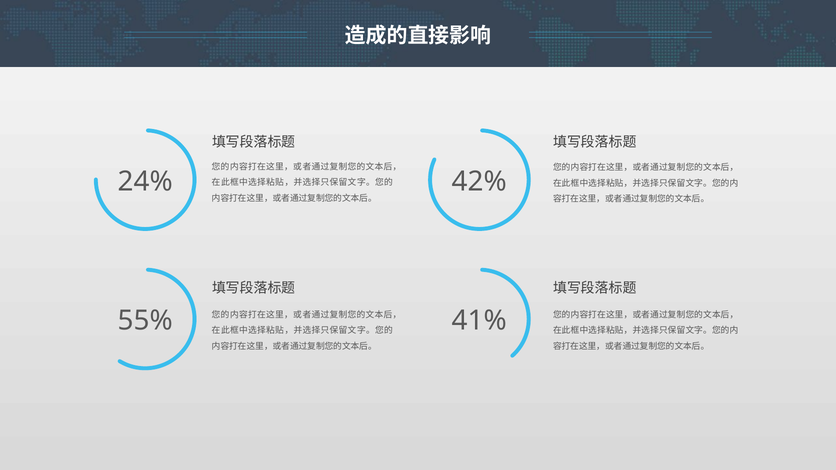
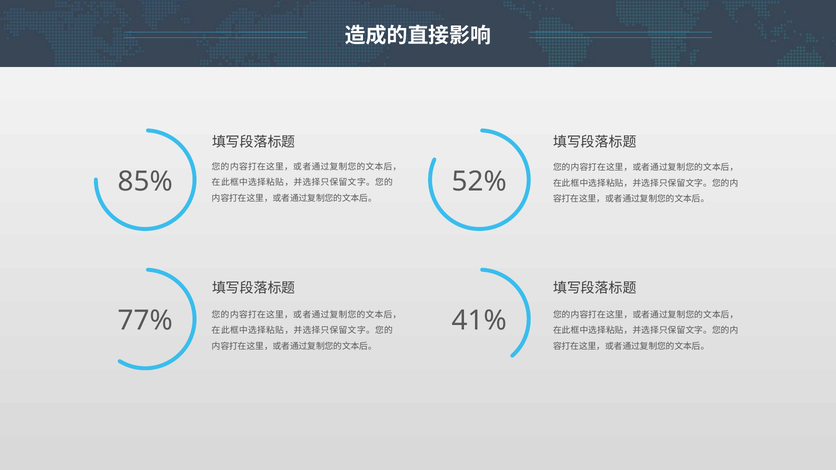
24%: 24% -> 85%
42%: 42% -> 52%
55%: 55% -> 77%
